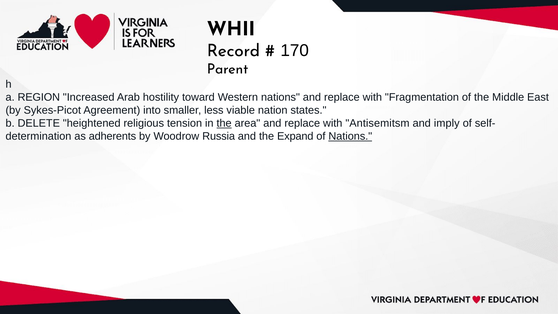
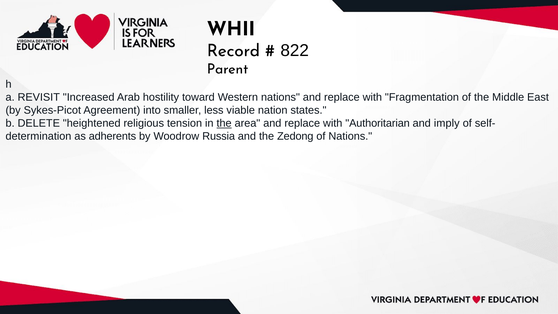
170: 170 -> 822
REGION: REGION -> REVISIT
Antisemitsm: Antisemitsm -> Authoritarian
Expand: Expand -> Zedong
Nations at (350, 136) underline: present -> none
